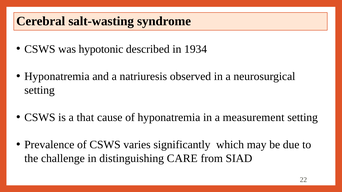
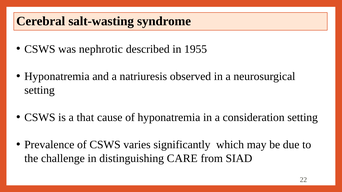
hypotonic: hypotonic -> nephrotic
1934: 1934 -> 1955
measurement: measurement -> consideration
